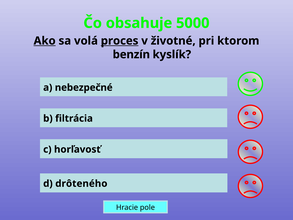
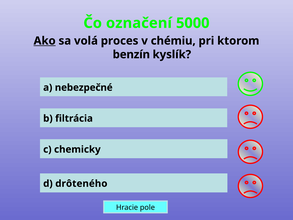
obsahuje: obsahuje -> označení
proces underline: present -> none
životné: životné -> chémiu
horľavosť: horľavosť -> chemicky
